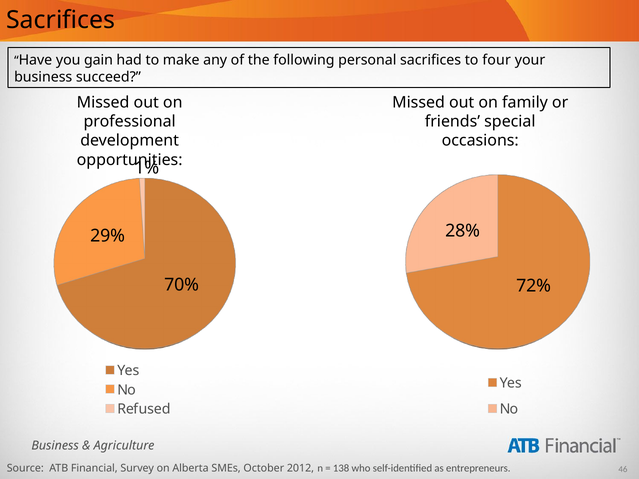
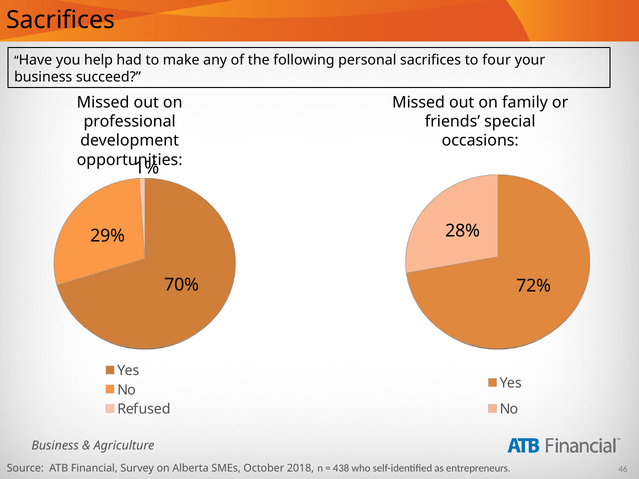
gain: gain -> help
2012: 2012 -> 2018
138: 138 -> 438
